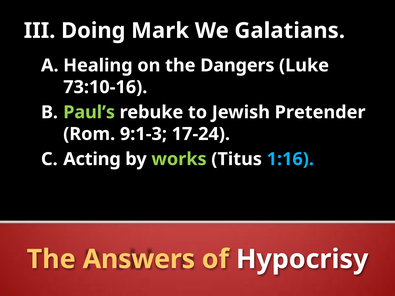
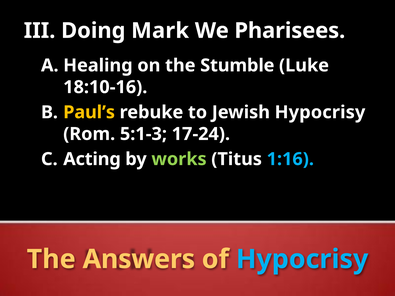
Galatians: Galatians -> Pharisees
Dangers: Dangers -> Stumble
73:10-16: 73:10-16 -> 18:10-16
Paul’s colour: light green -> yellow
Jewish Pretender: Pretender -> Hypocrisy
9:1-3: 9:1-3 -> 5:1-3
Hypocrisy at (302, 259) colour: white -> light blue
